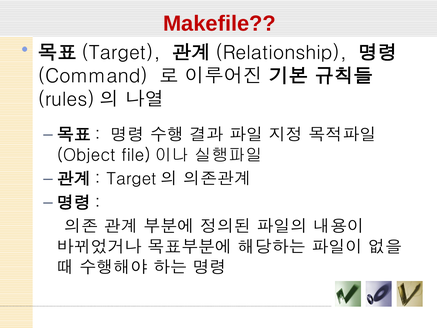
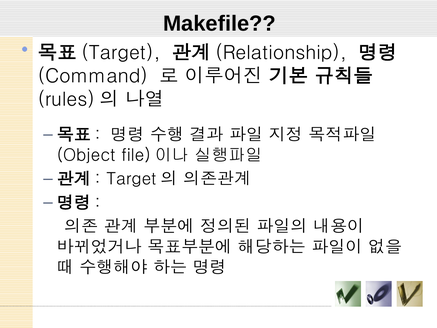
Makefile colour: red -> black
